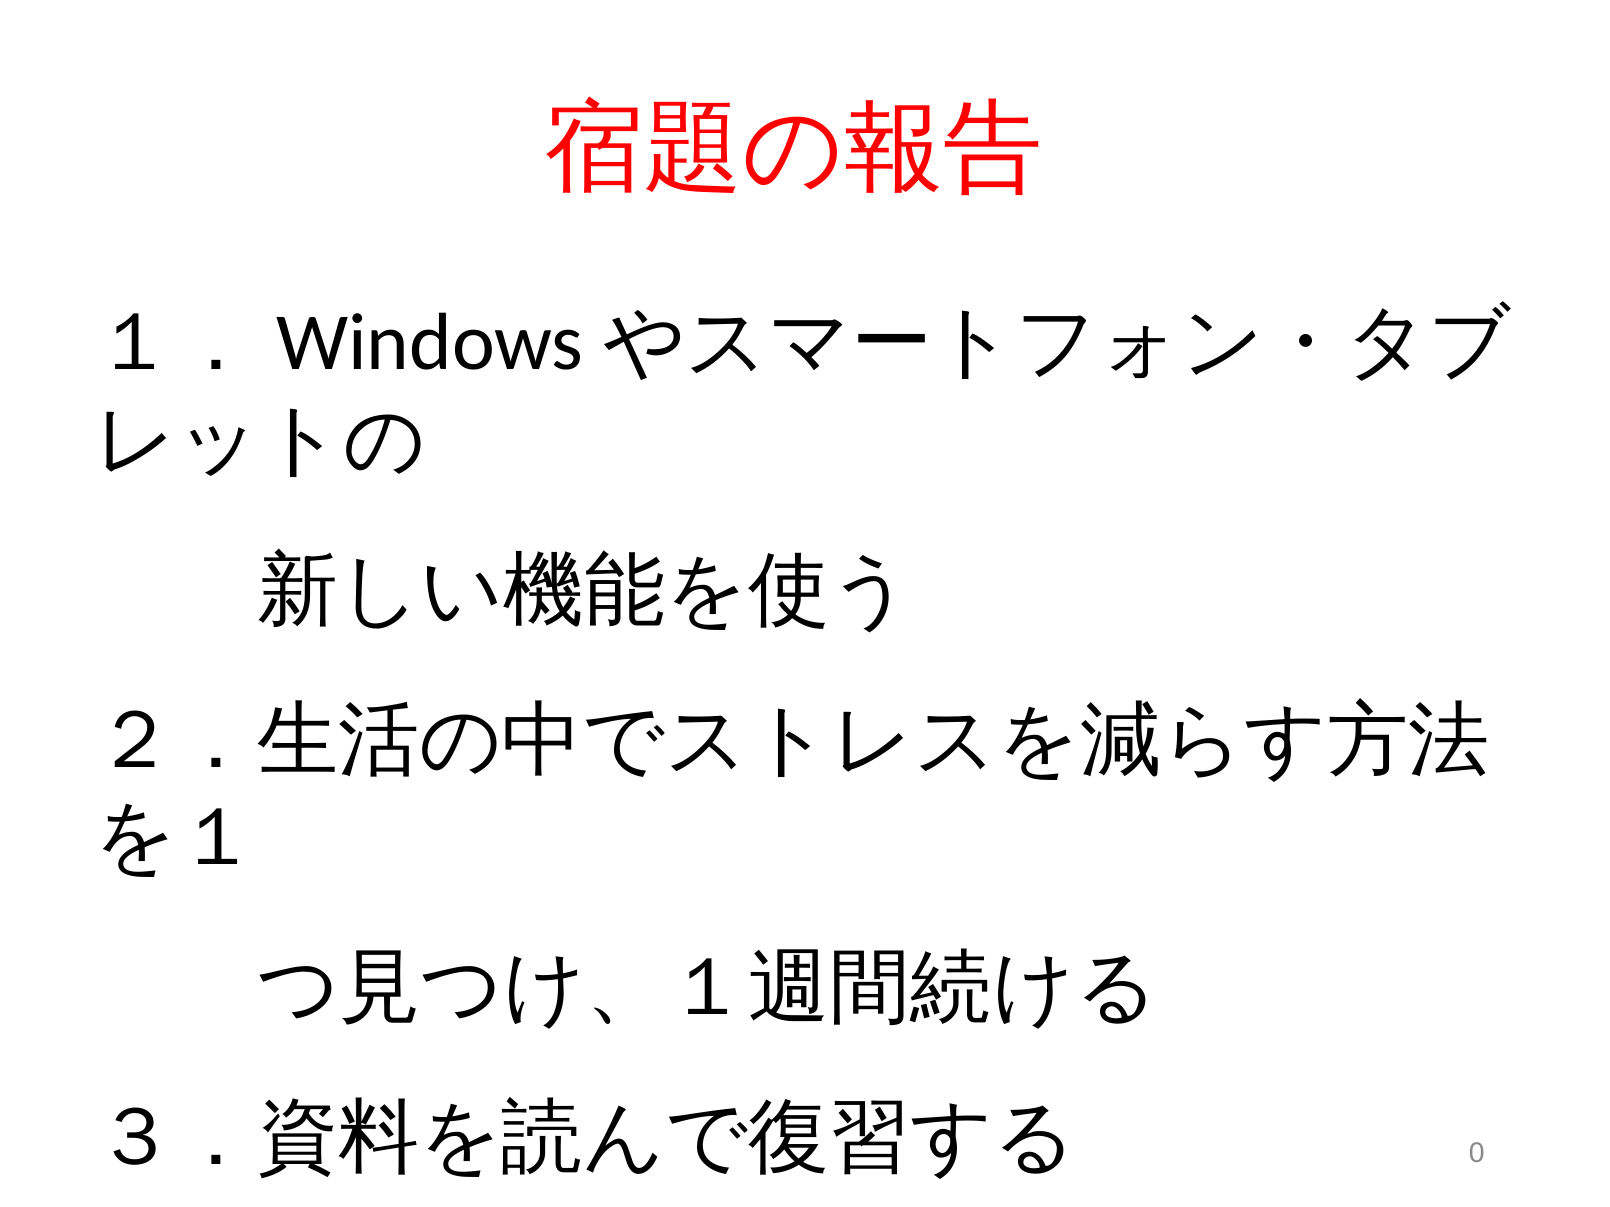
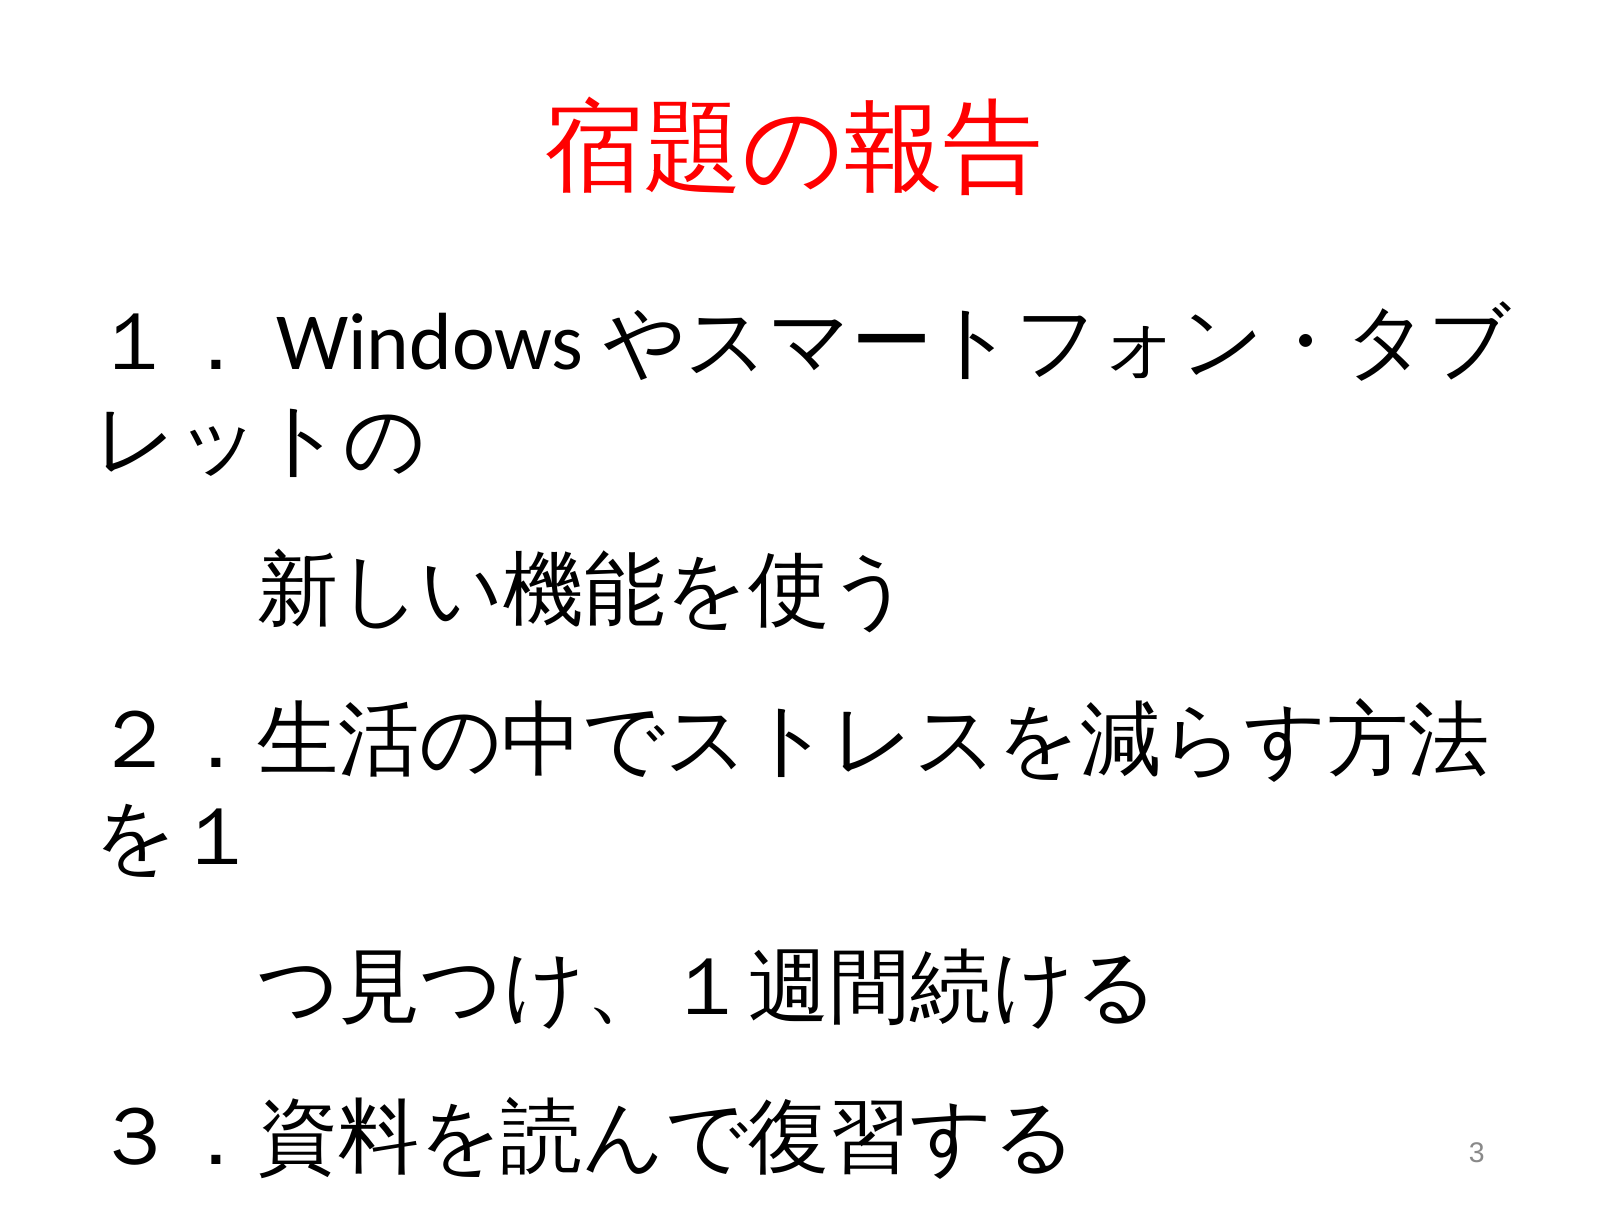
0: 0 -> 3
